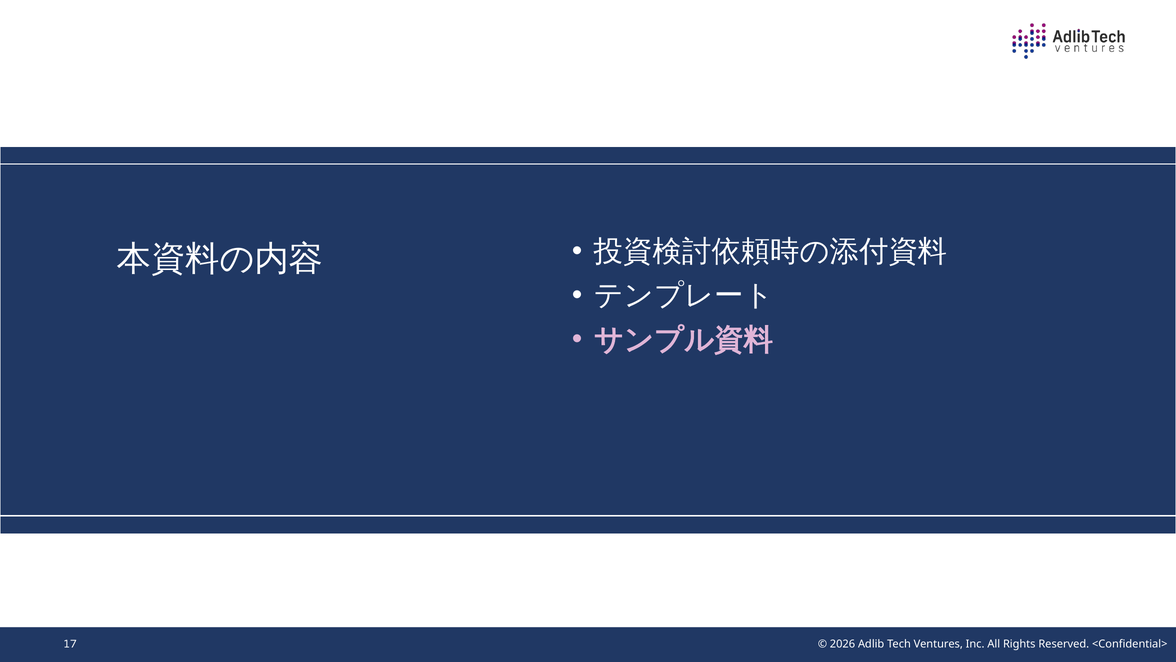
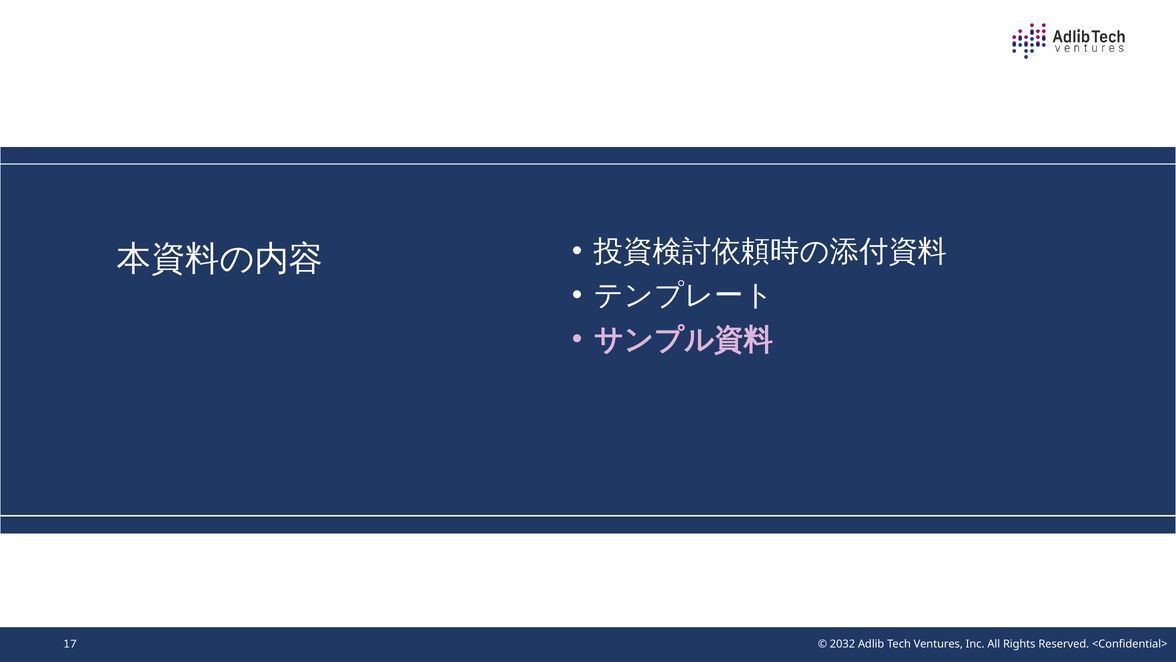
2026: 2026 -> 2032
